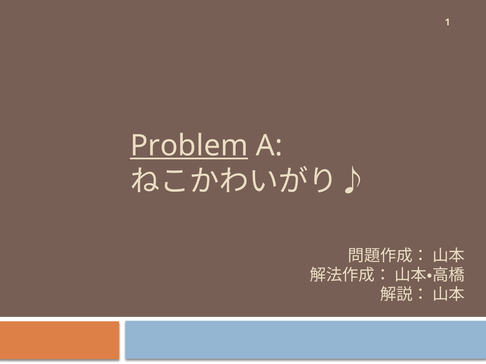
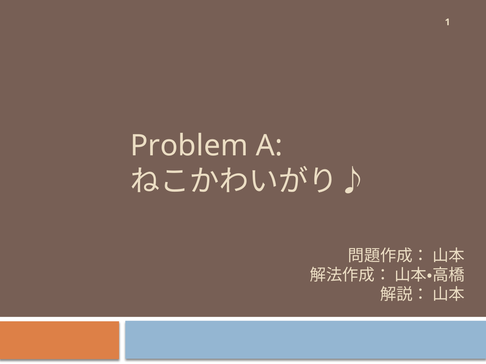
Problem underline: present -> none
